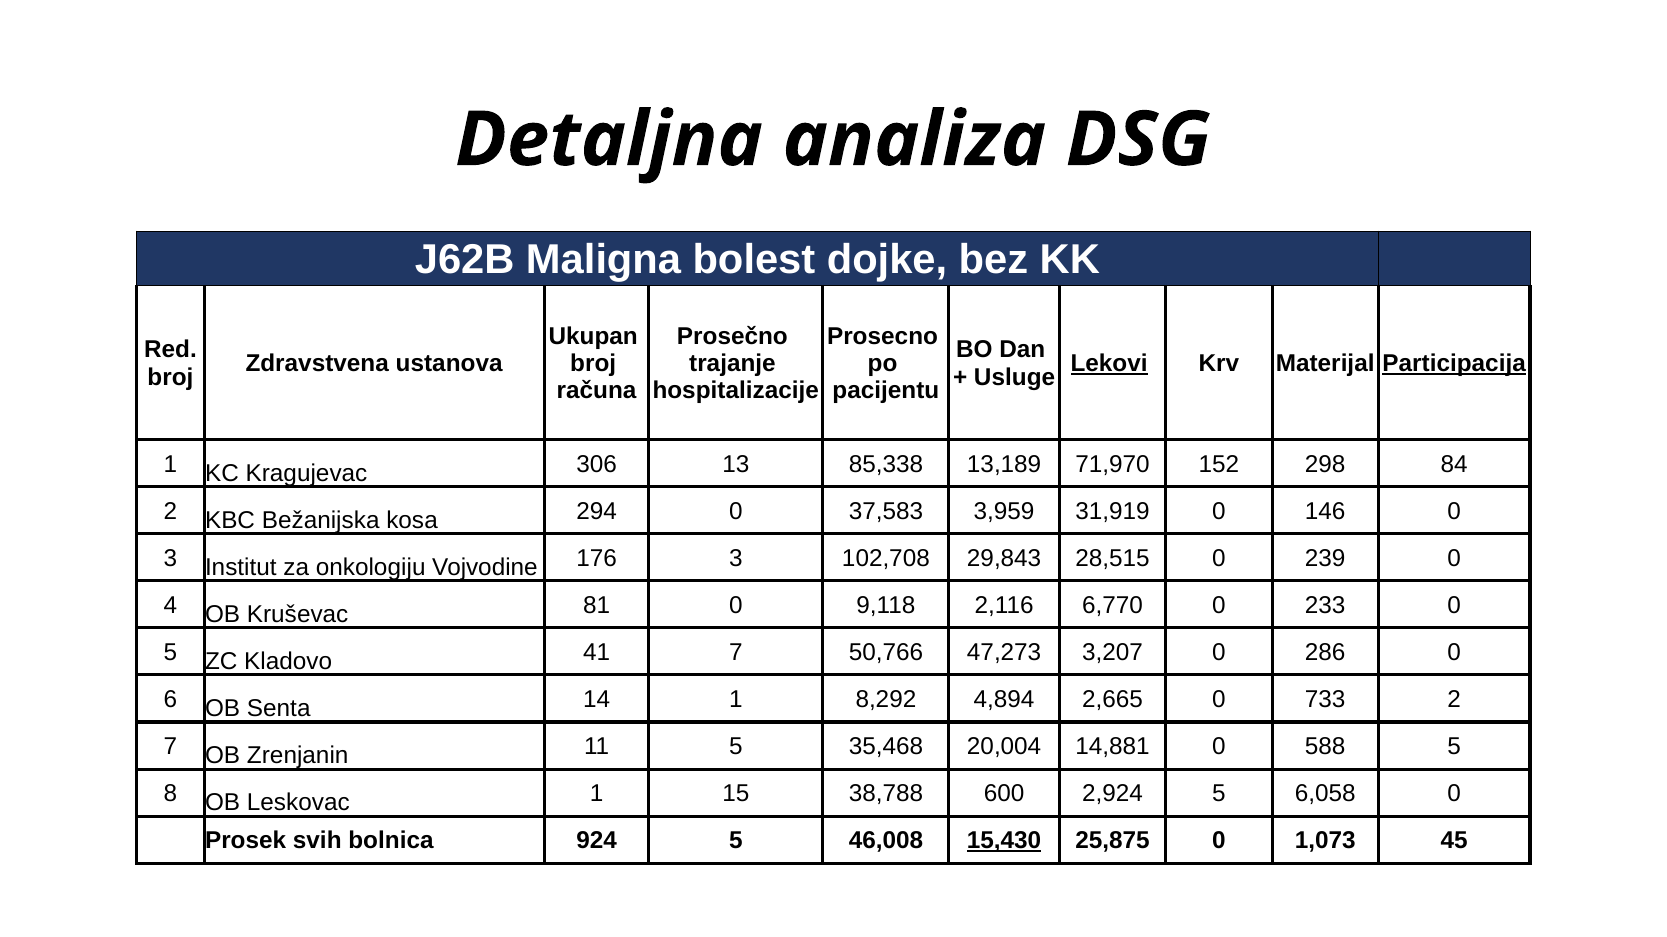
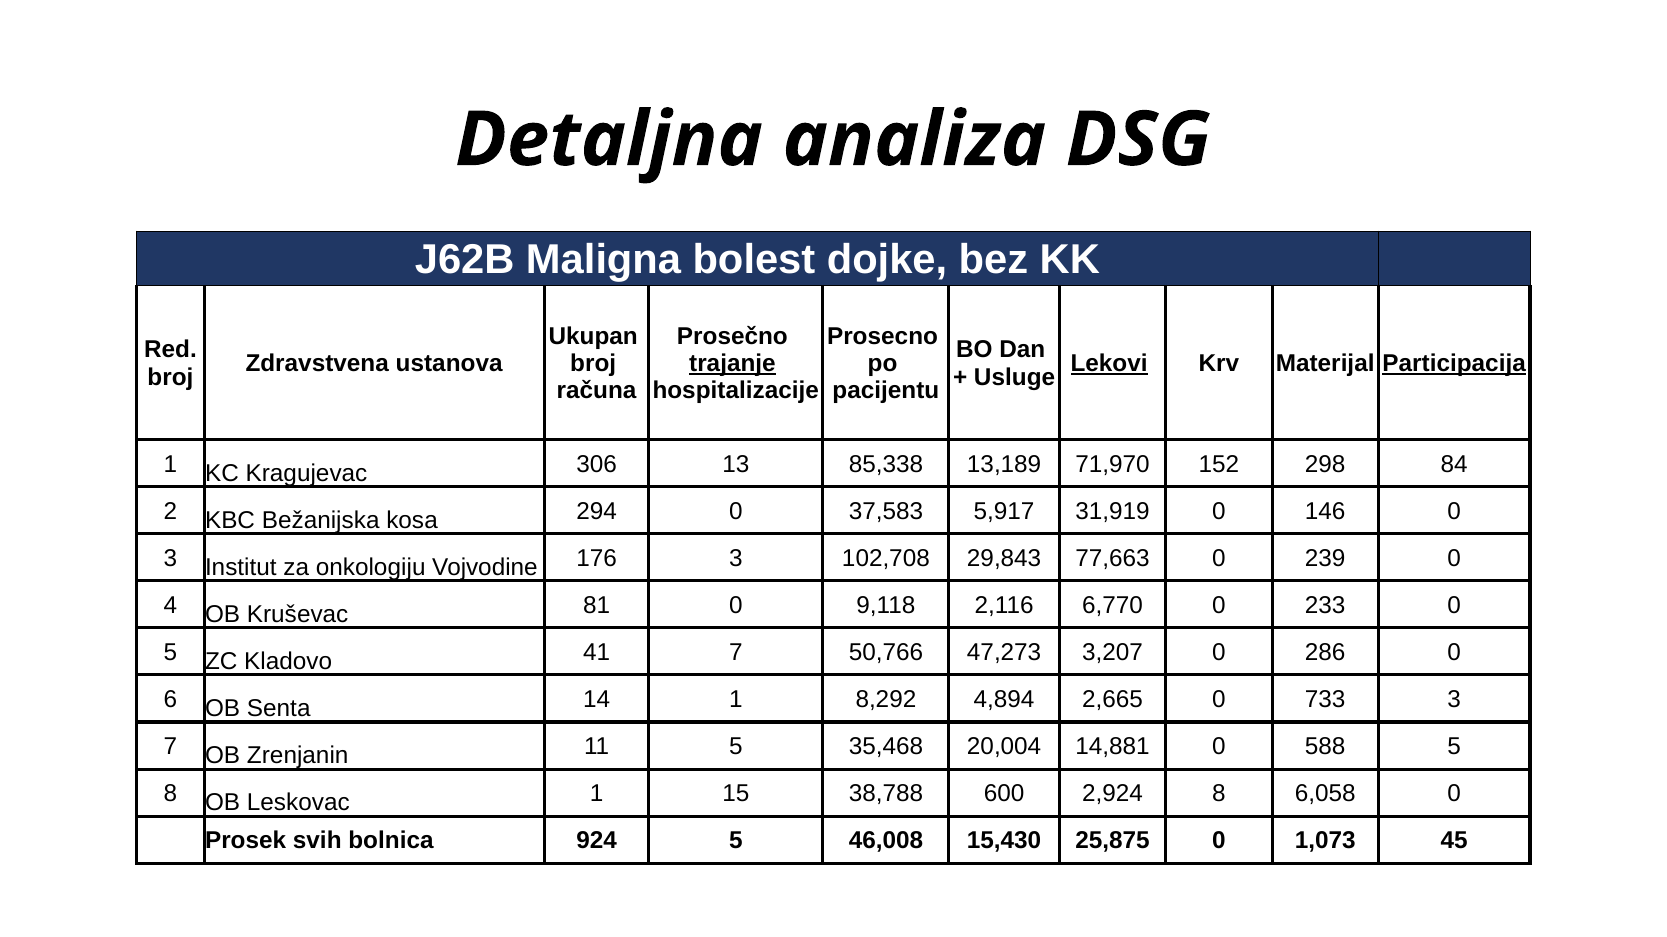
trajanje underline: none -> present
3,959: 3,959 -> 5,917
28,515: 28,515 -> 77,663
733 2: 2 -> 3
2,924 5: 5 -> 8
15,430 underline: present -> none
